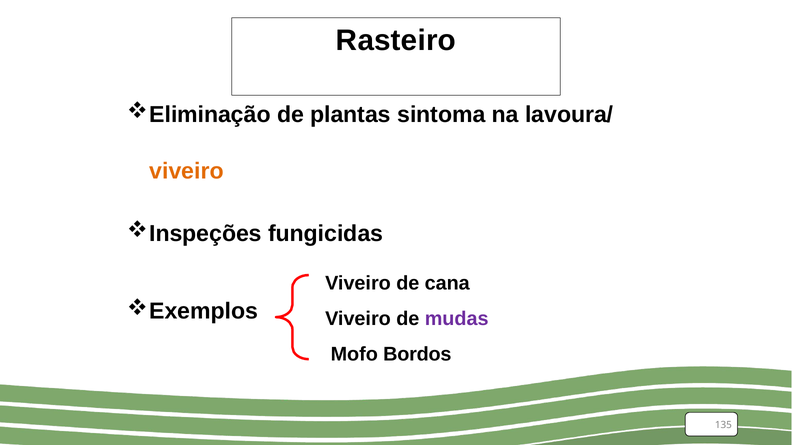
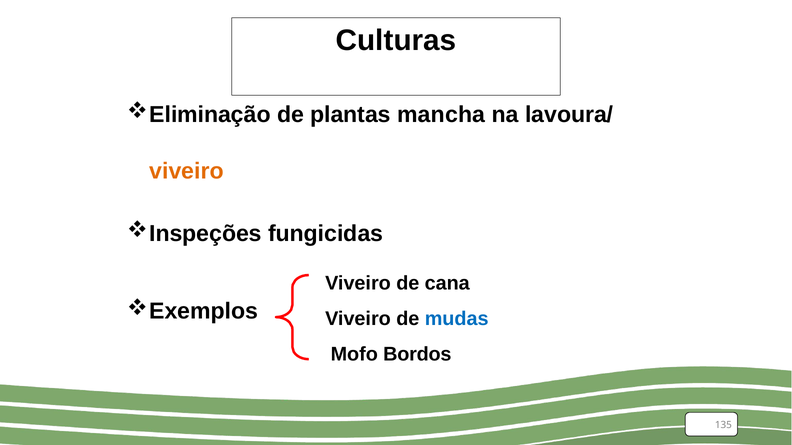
Rasteiro: Rasteiro -> Culturas
sintoma: sintoma -> mancha
mudas colour: purple -> blue
